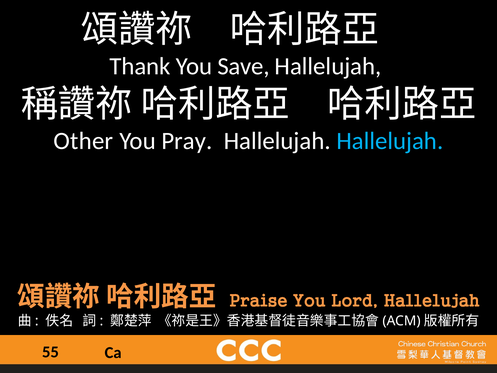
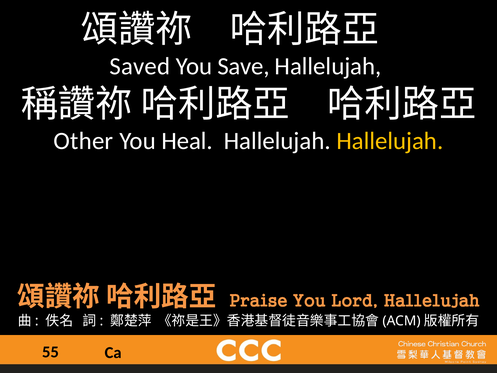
Thank: Thank -> Saved
Pray: Pray -> Heal
Hallelujah at (390, 141) colour: light blue -> yellow
